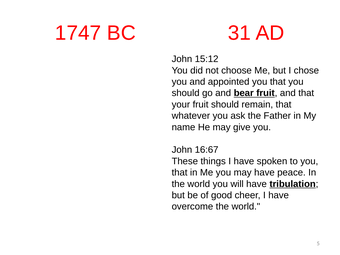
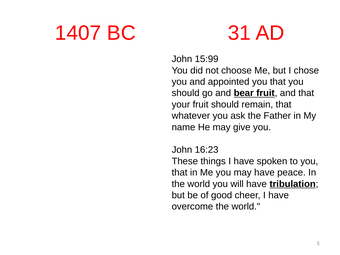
1747: 1747 -> 1407
15:12: 15:12 -> 15:99
16:67: 16:67 -> 16:23
